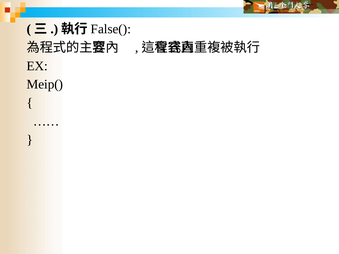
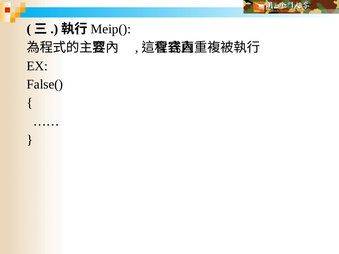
False(: False( -> Meip(
Meip(: Meip( -> False(
